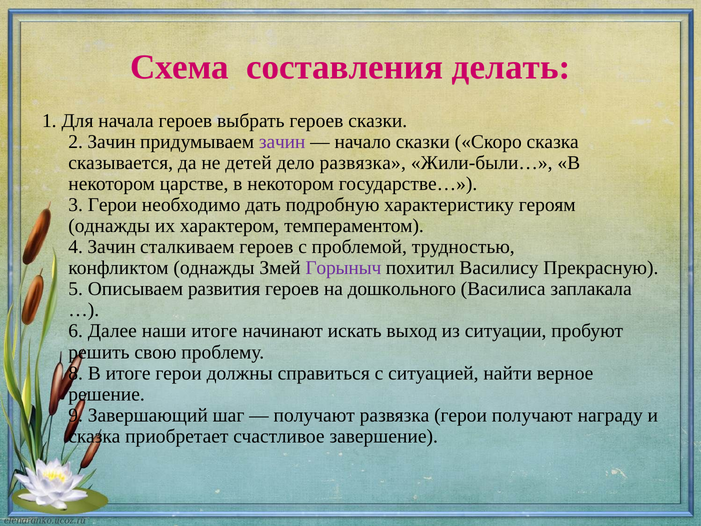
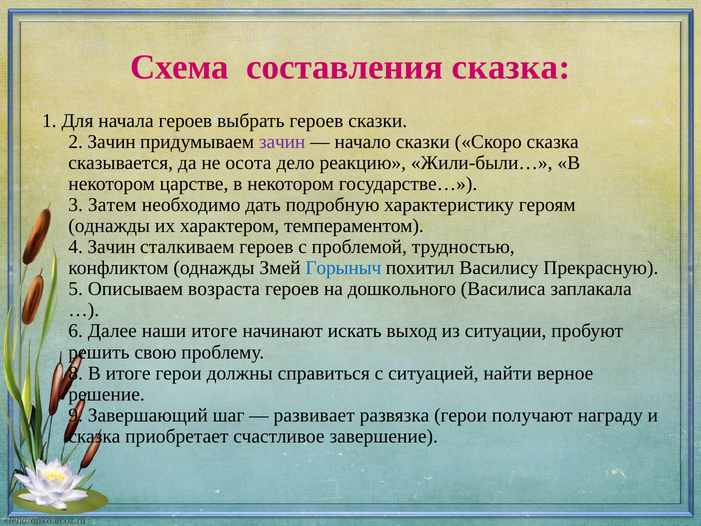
составления делать: делать -> сказка
детей: детей -> осота
дело развязка: развязка -> реакцию
3 Герои: Герои -> Затем
Горыныч colour: purple -> blue
развития: развития -> возраста
получают at (314, 415): получают -> развивает
